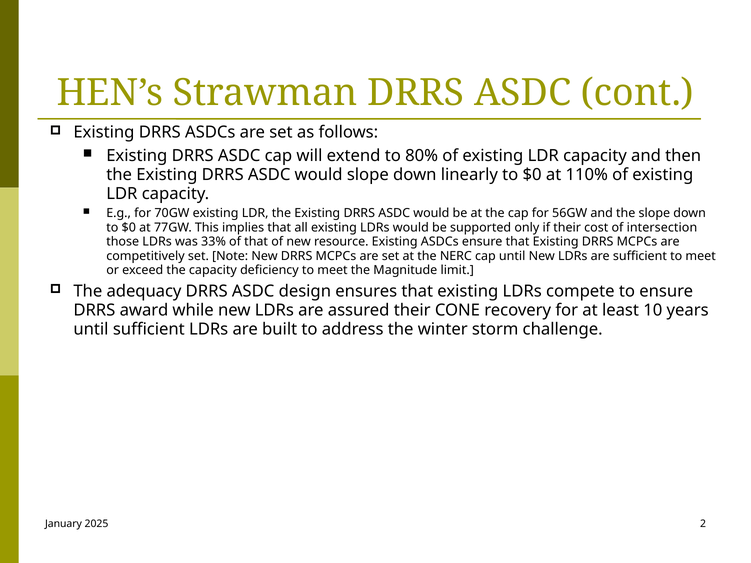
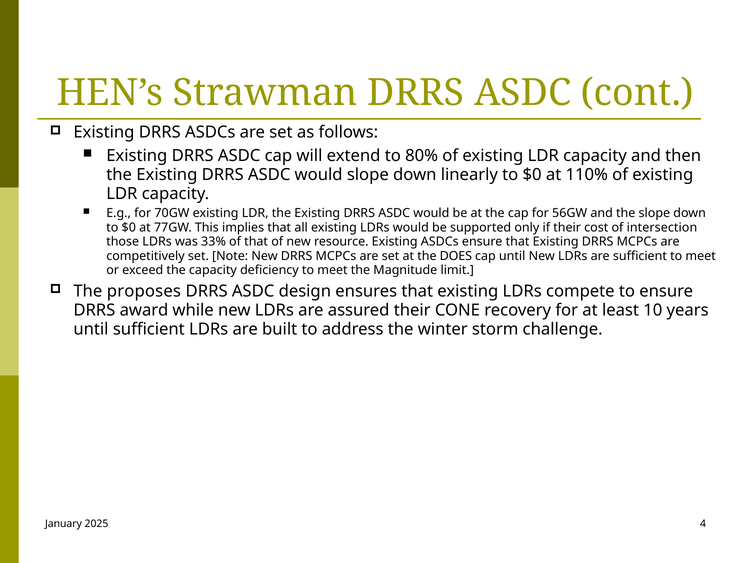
NERC: NERC -> DOES
adequacy: adequacy -> proposes
2: 2 -> 4
